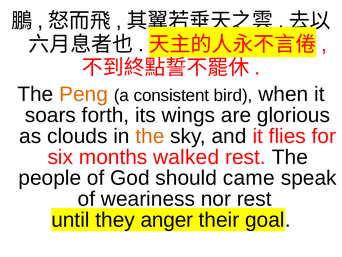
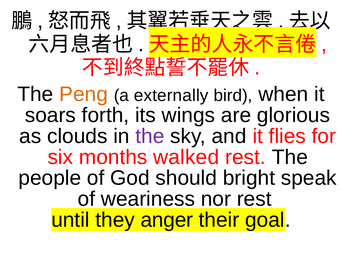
consistent: consistent -> externally
the at (150, 136) colour: orange -> purple
came: came -> bright
